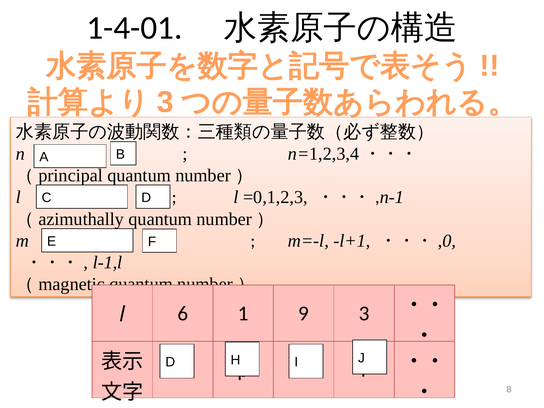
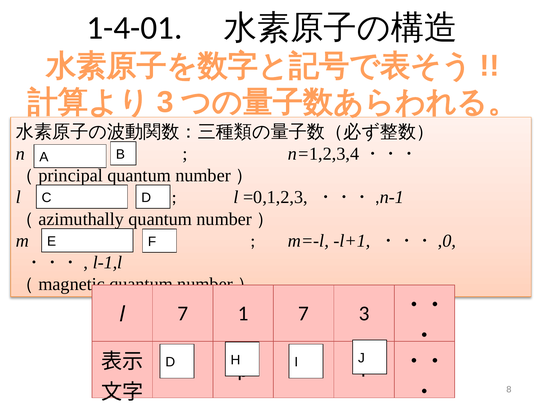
l 6: 6 -> 7
1 9: 9 -> 7
